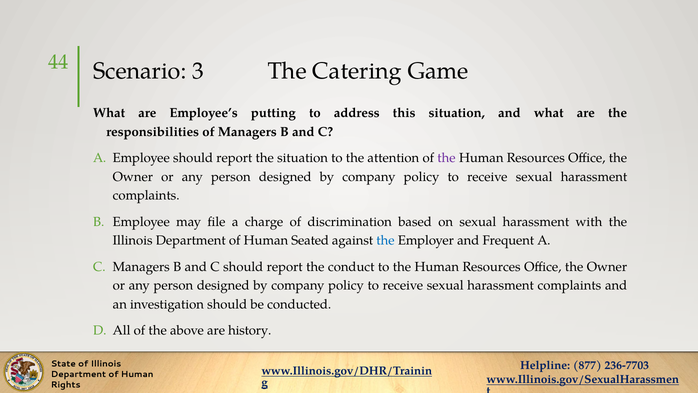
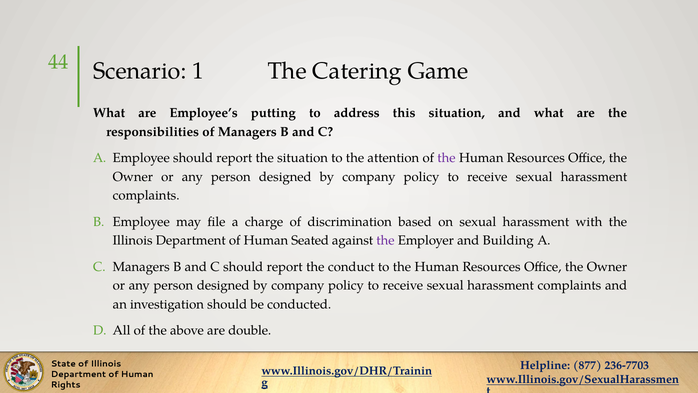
3: 3 -> 1
the at (385, 240) colour: blue -> purple
Frequent: Frequent -> Building
history: history -> double
